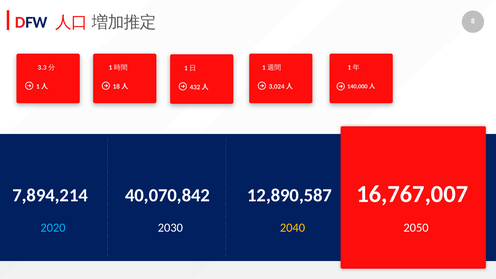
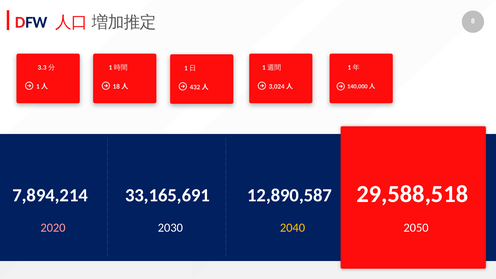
40,070,842: 40,070,842 -> 33,165,691
16,767,007: 16,767,007 -> 29,588,518
2020 colour: light blue -> pink
